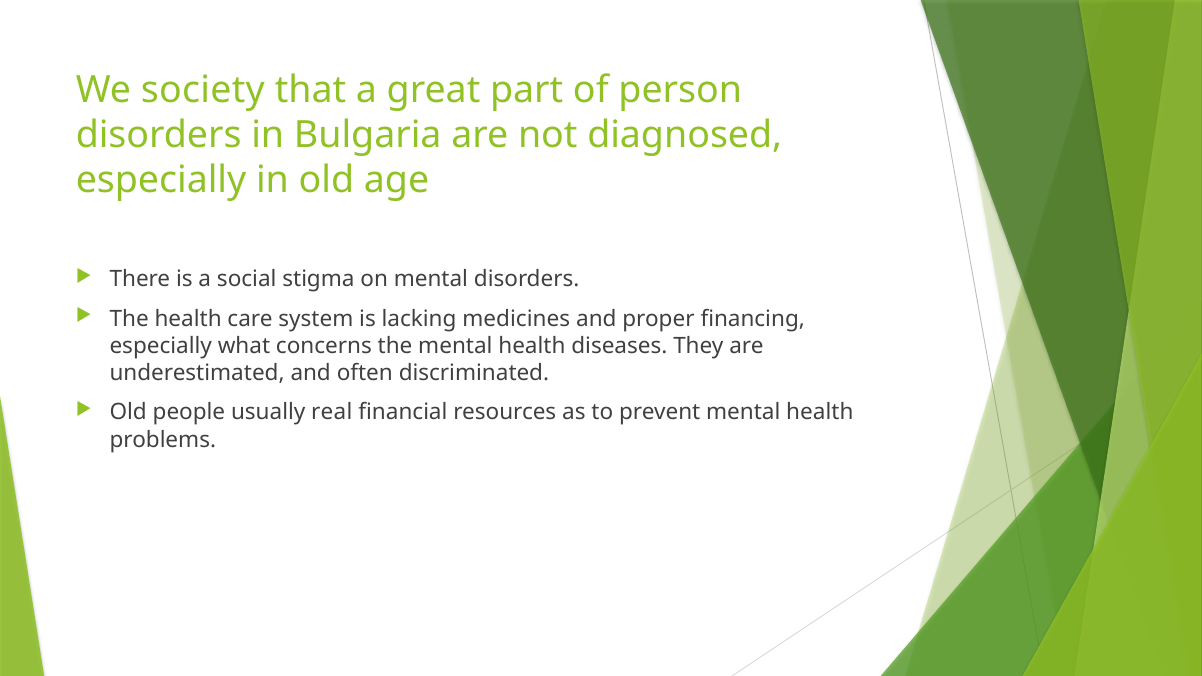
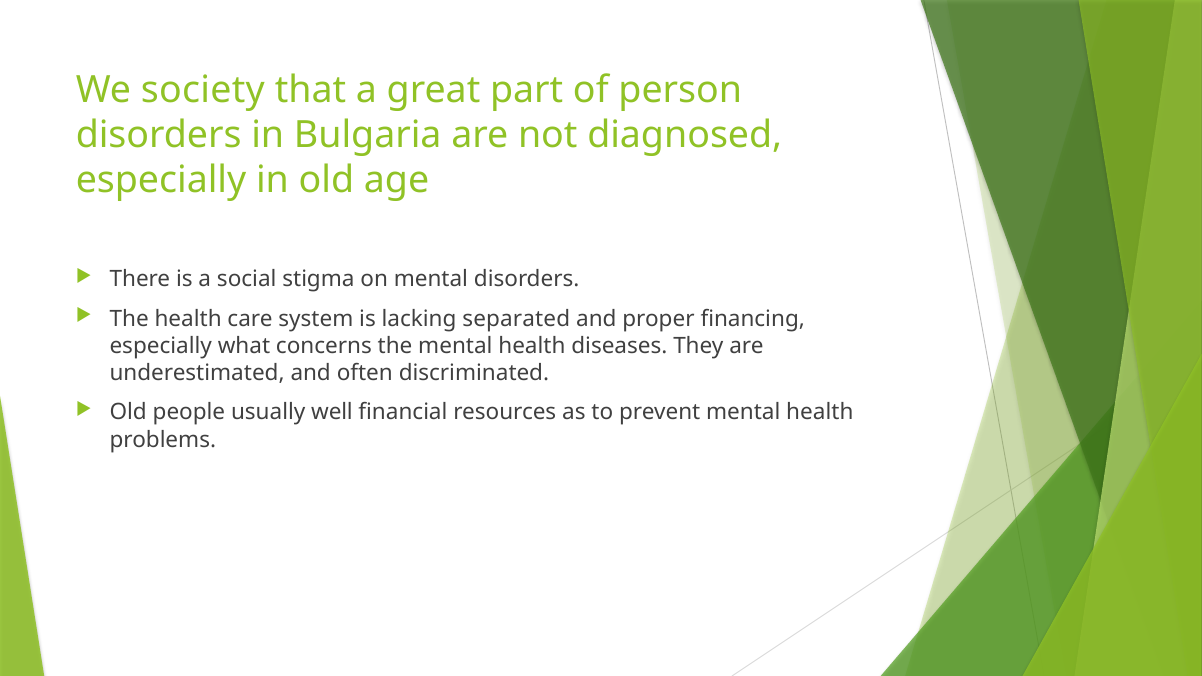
medicines: medicines -> separated
real: real -> well
